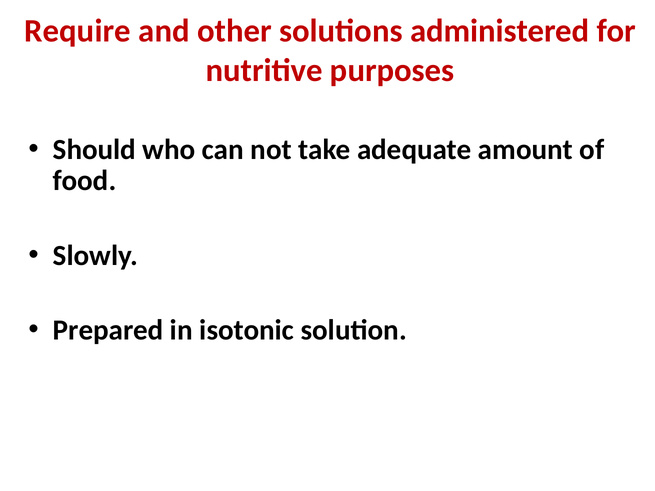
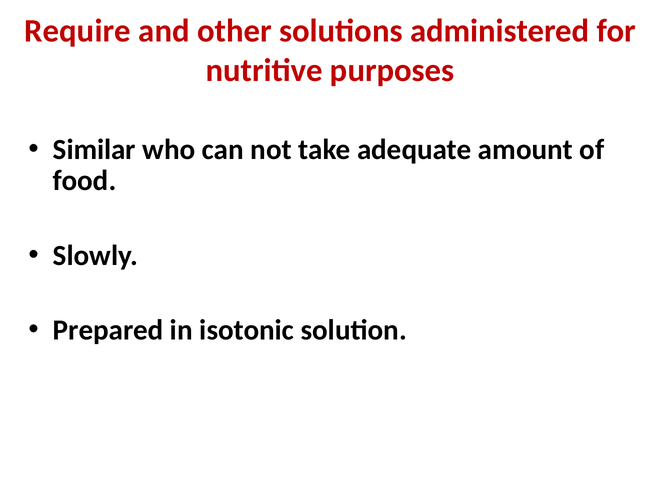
Should: Should -> Similar
